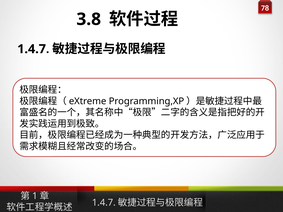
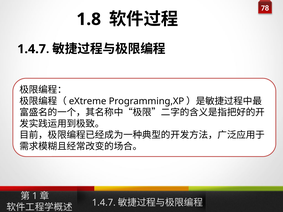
3.8: 3.8 -> 1.8
